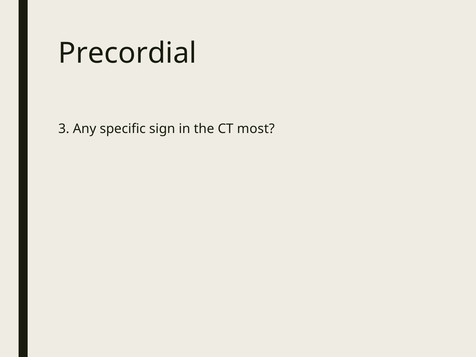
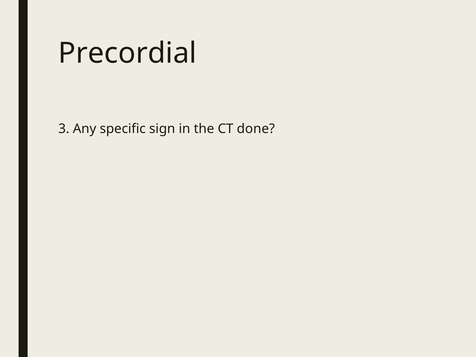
most: most -> done
